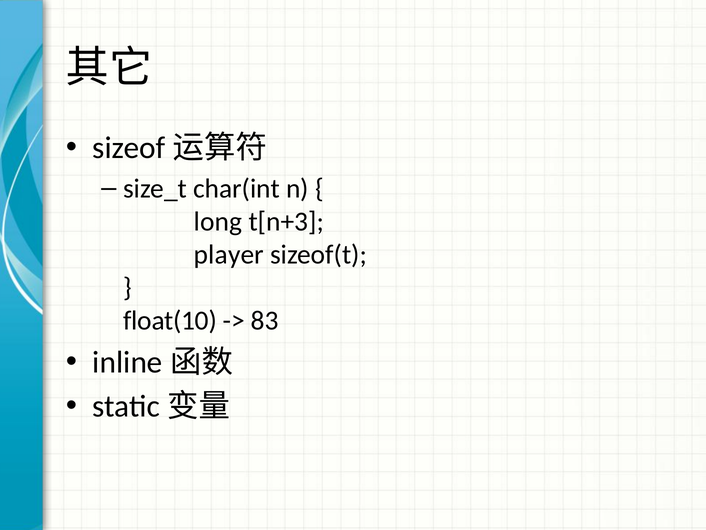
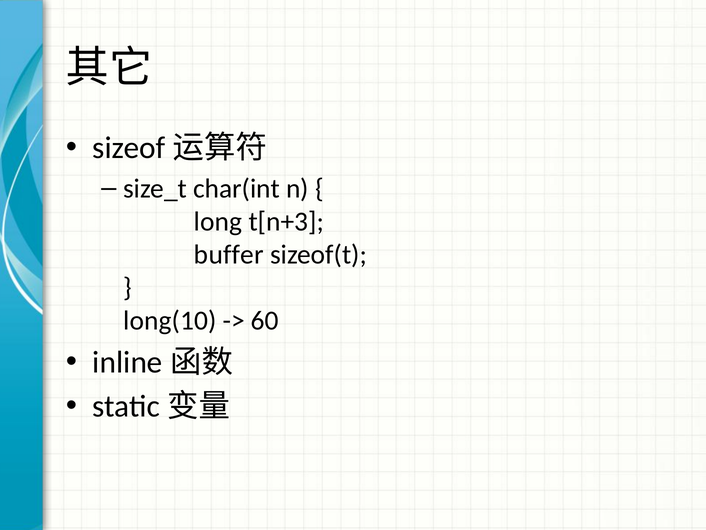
player: player -> buffer
float(10: float(10 -> long(10
83: 83 -> 60
